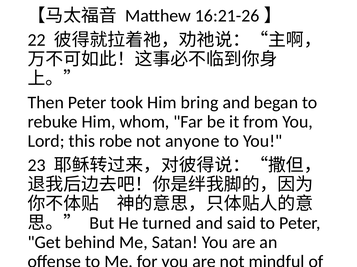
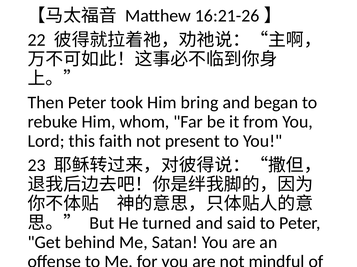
robe: robe -> faith
anyone: anyone -> present
